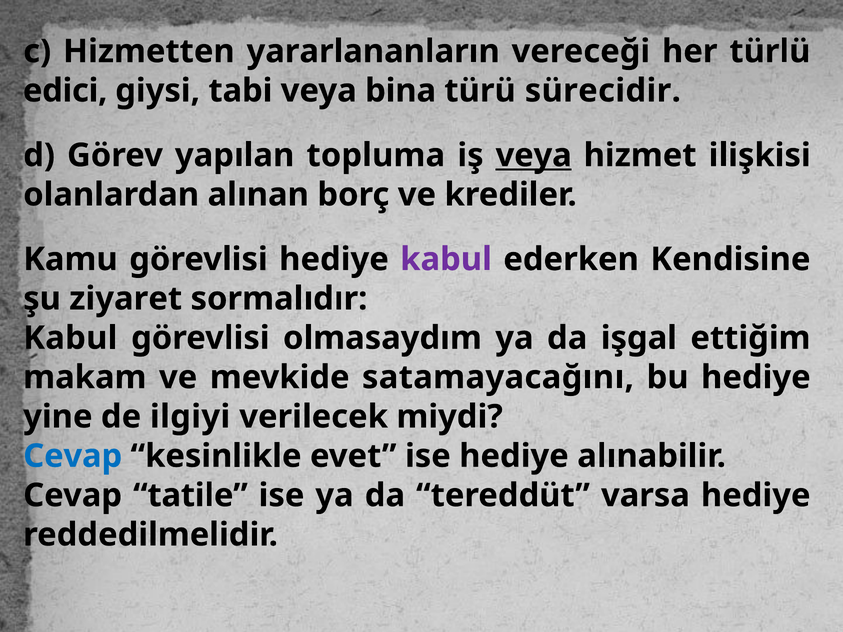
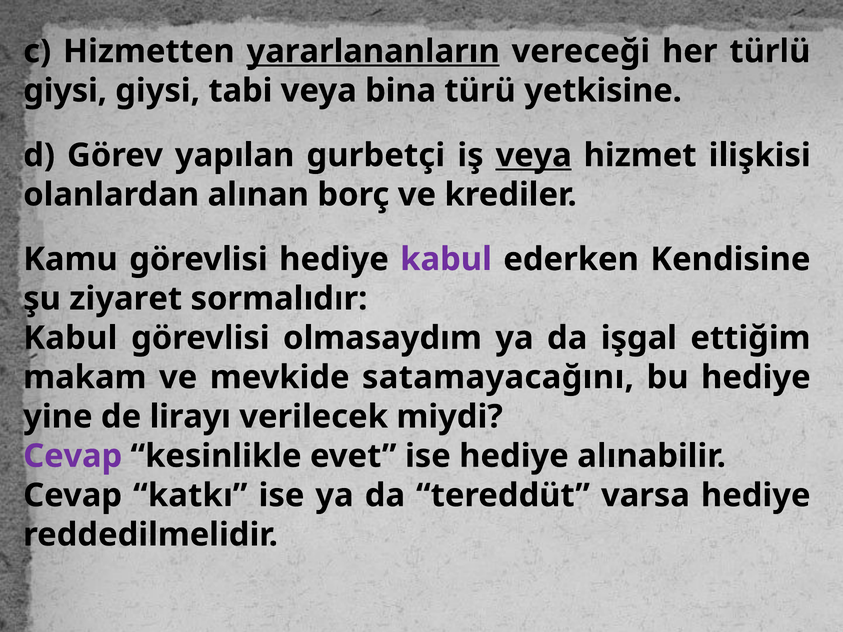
yararlananların underline: none -> present
edici at (65, 91): edici -> giysi
sürecidir: sürecidir -> yetkisine
topluma: topluma -> gurbetçi
ilgiyi: ilgiyi -> lirayı
Cevap at (73, 456) colour: blue -> purple
tatile: tatile -> katkı
